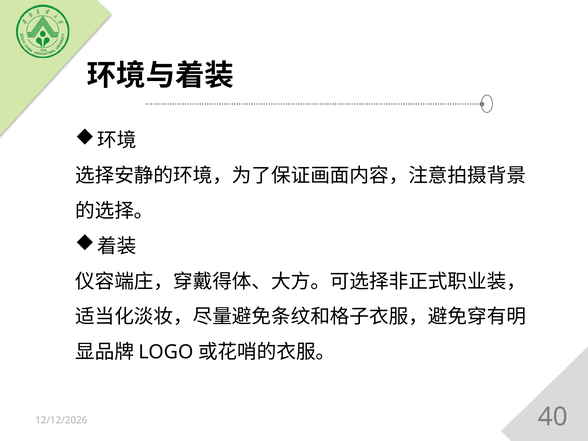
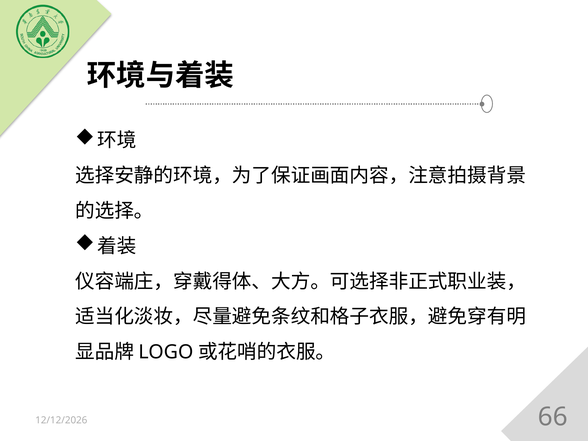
40: 40 -> 66
